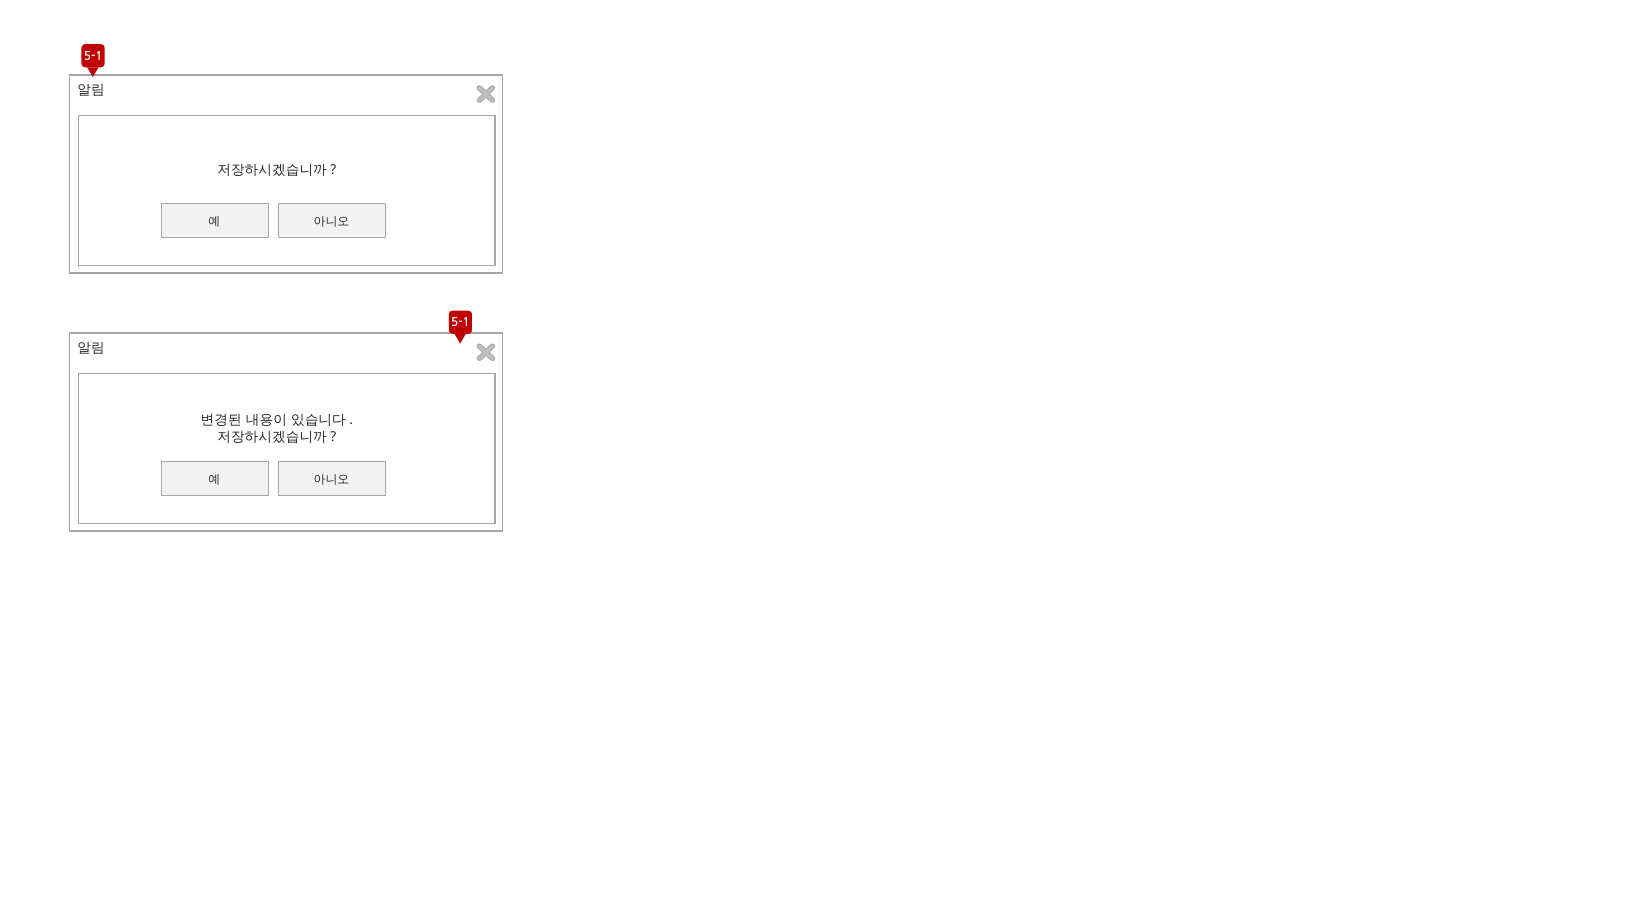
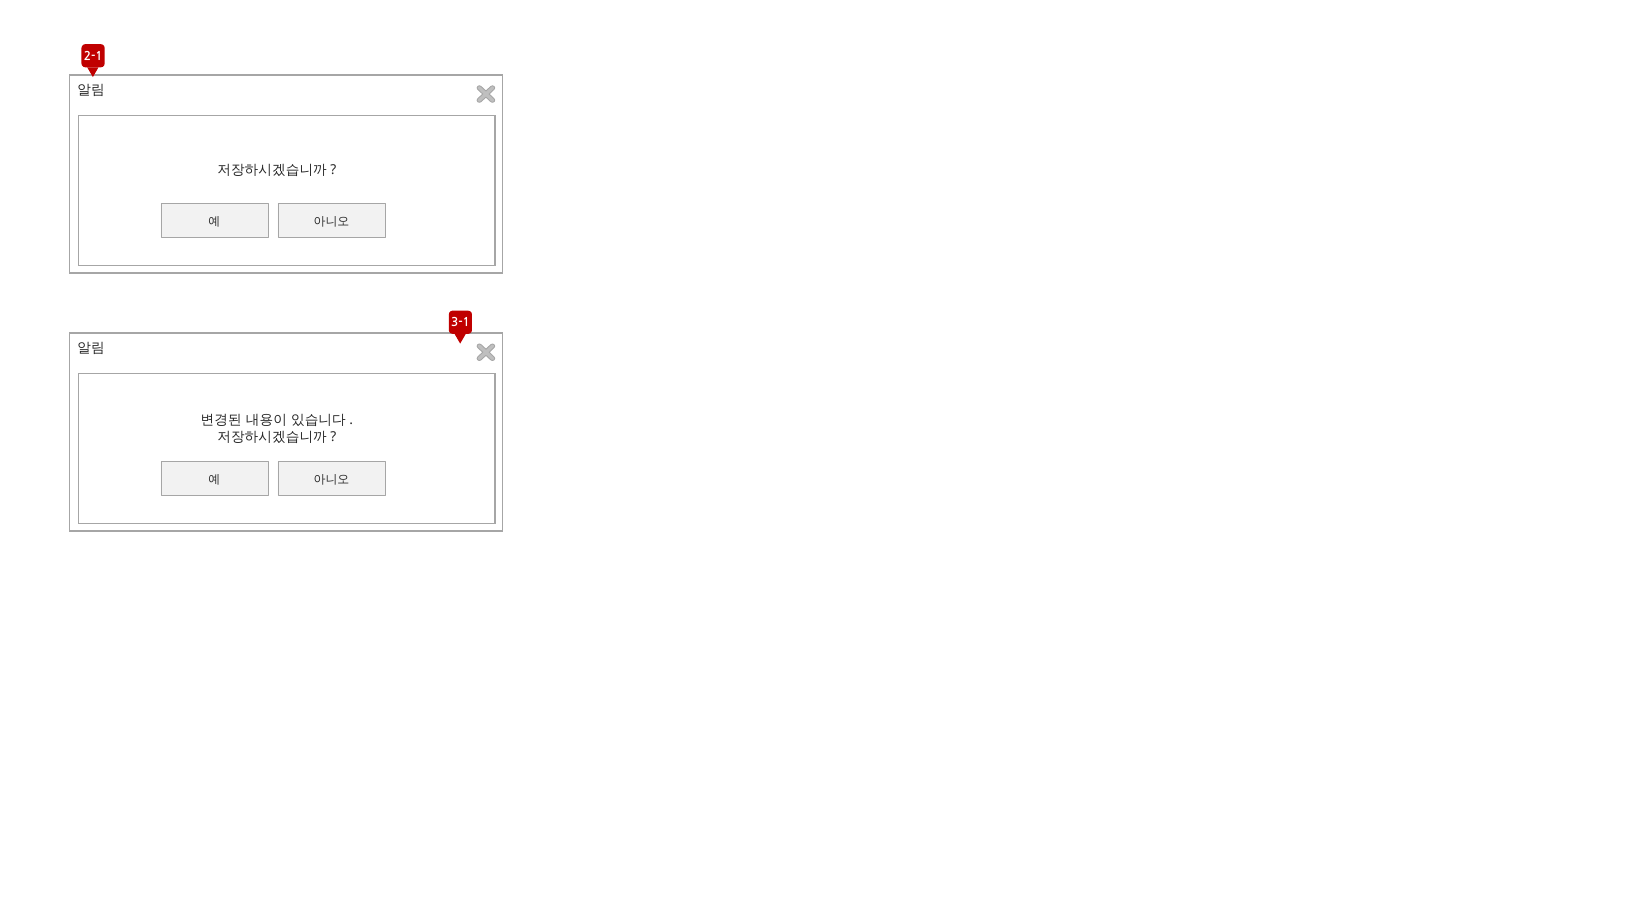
5-1 at (93, 56): 5-1 -> 2-1
5-1 at (461, 323): 5-1 -> 3-1
